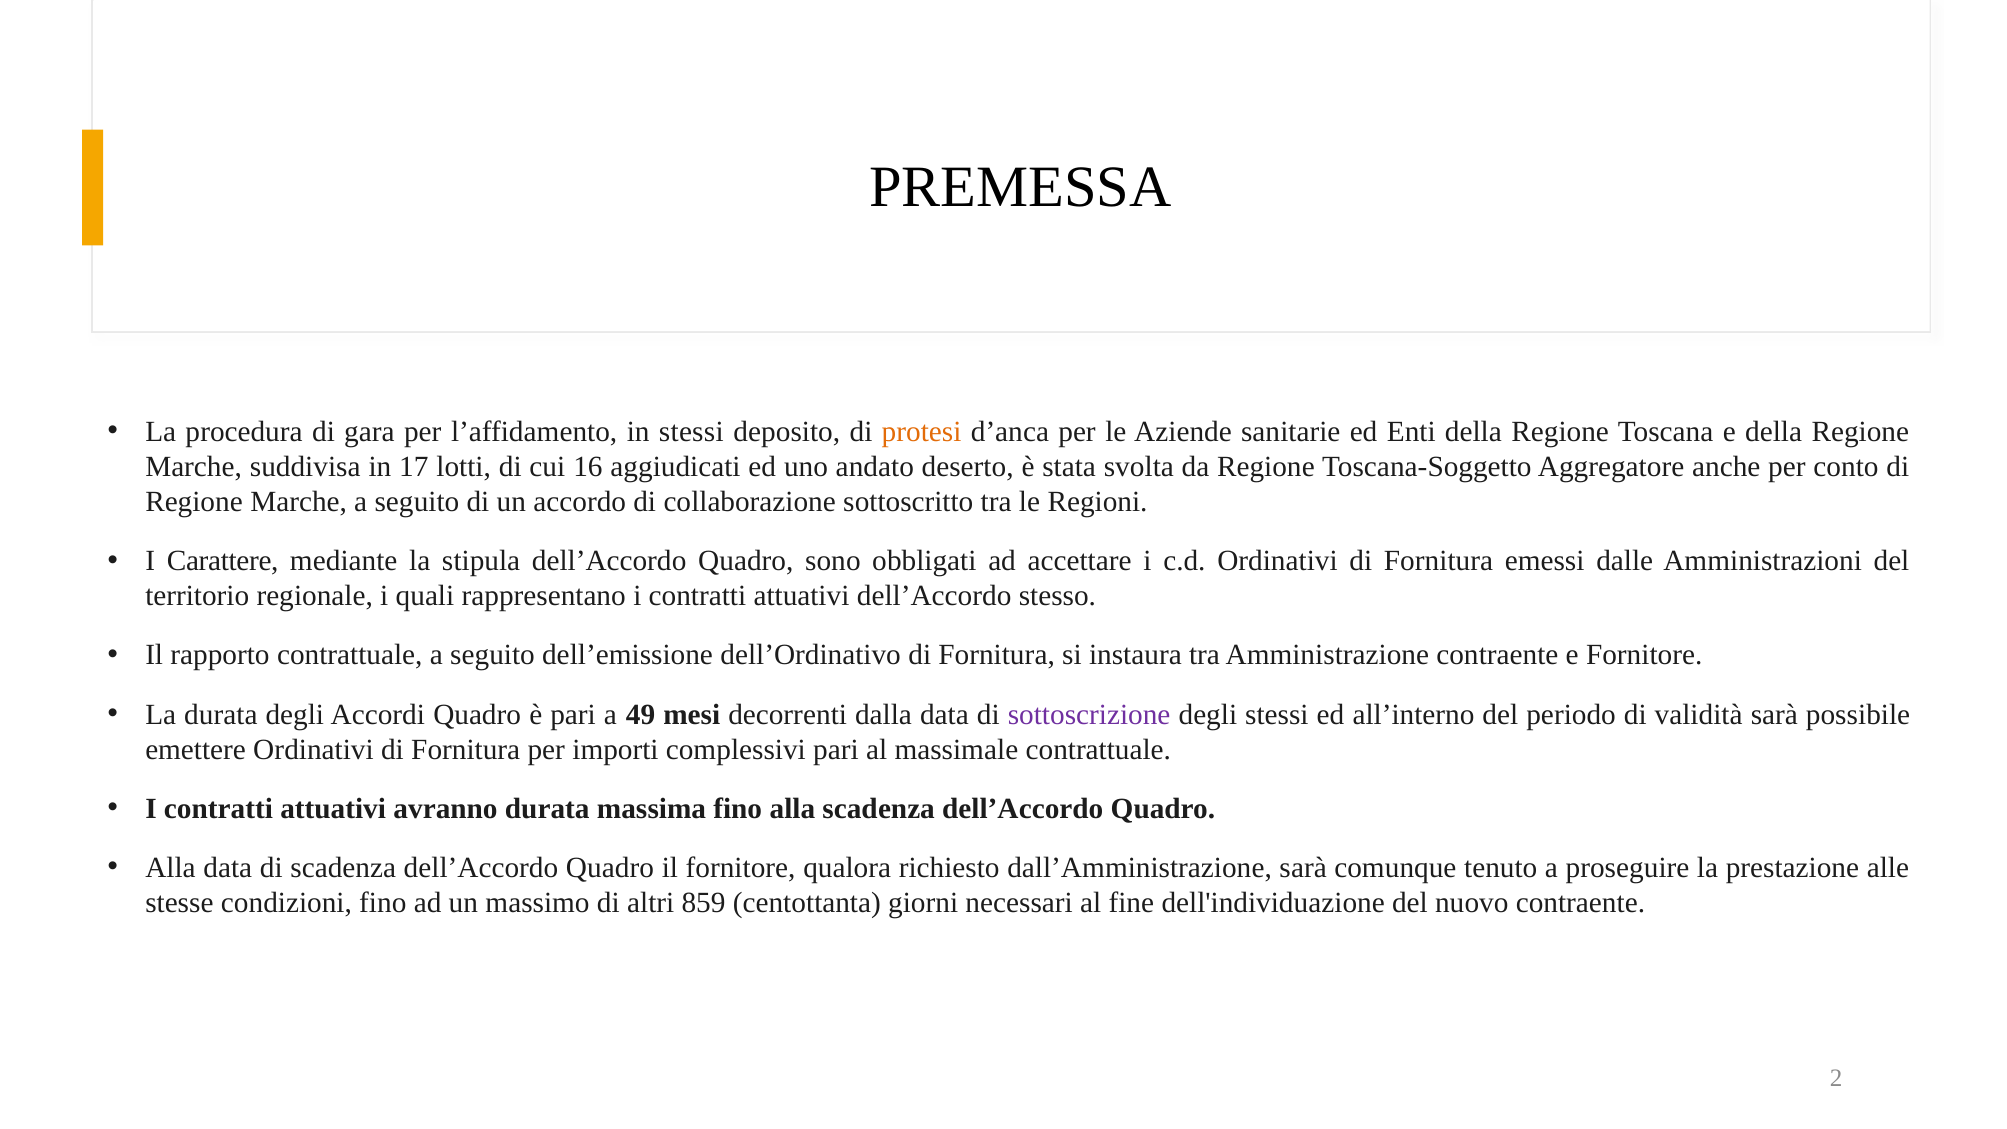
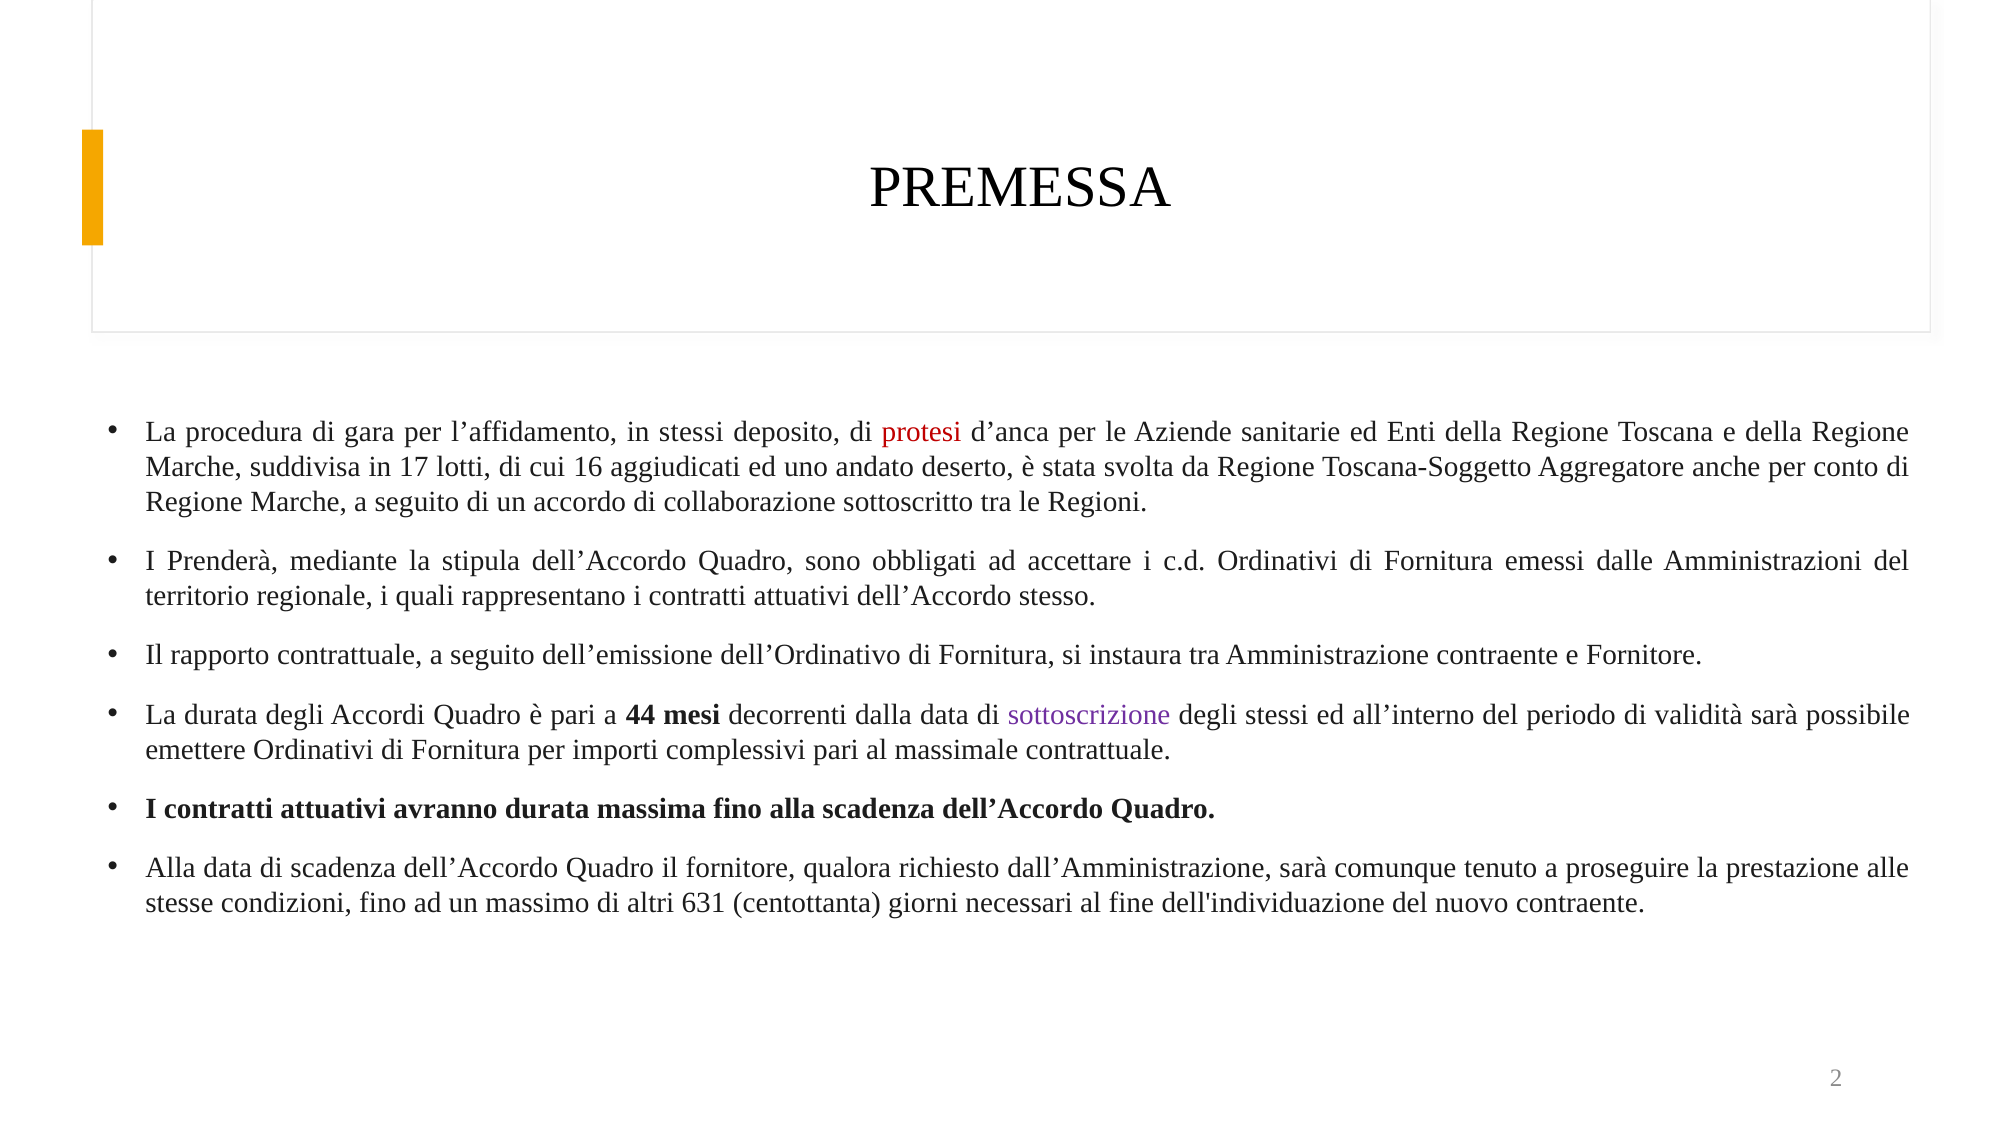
protesi colour: orange -> red
Carattere: Carattere -> Prenderà
49: 49 -> 44
859: 859 -> 631
